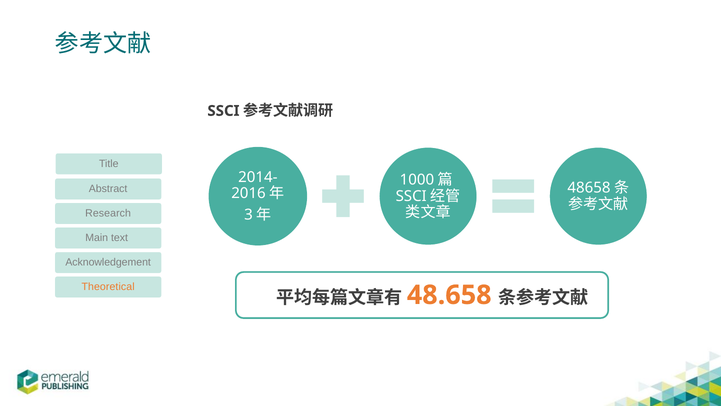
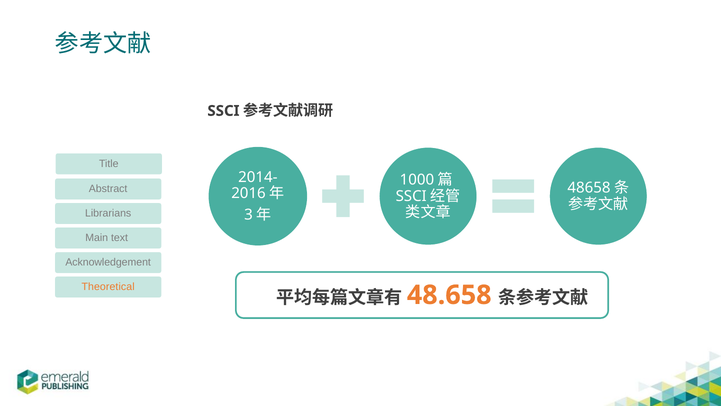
Research: Research -> Librarians
